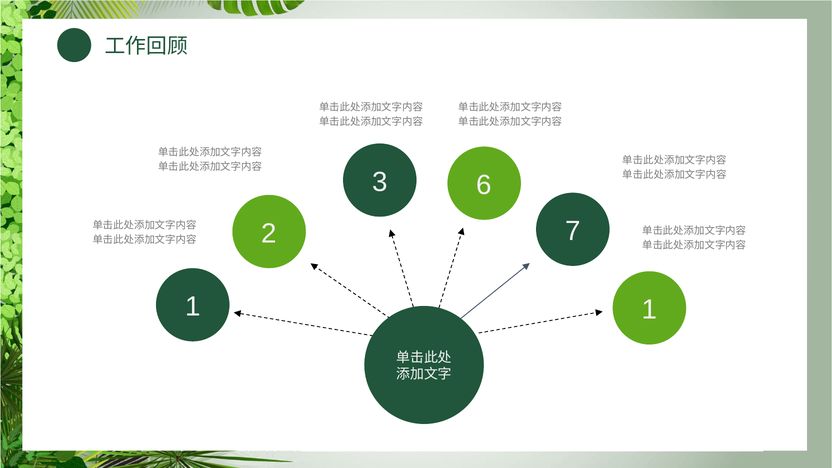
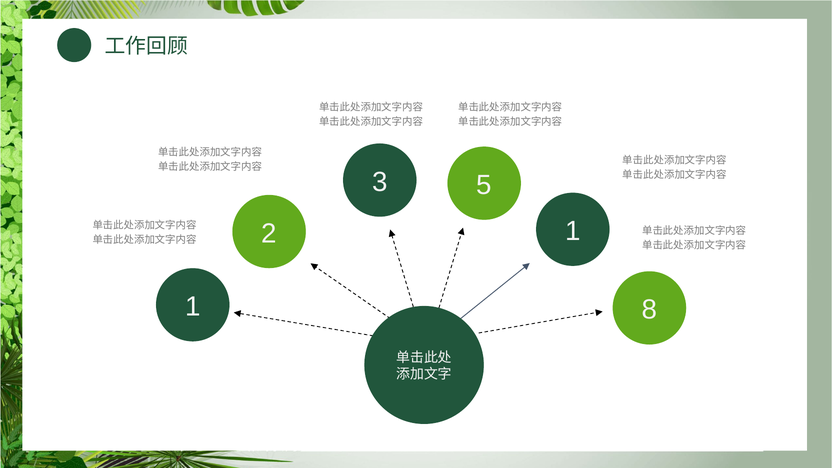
6: 6 -> 5
2 7: 7 -> 1
1 1: 1 -> 8
